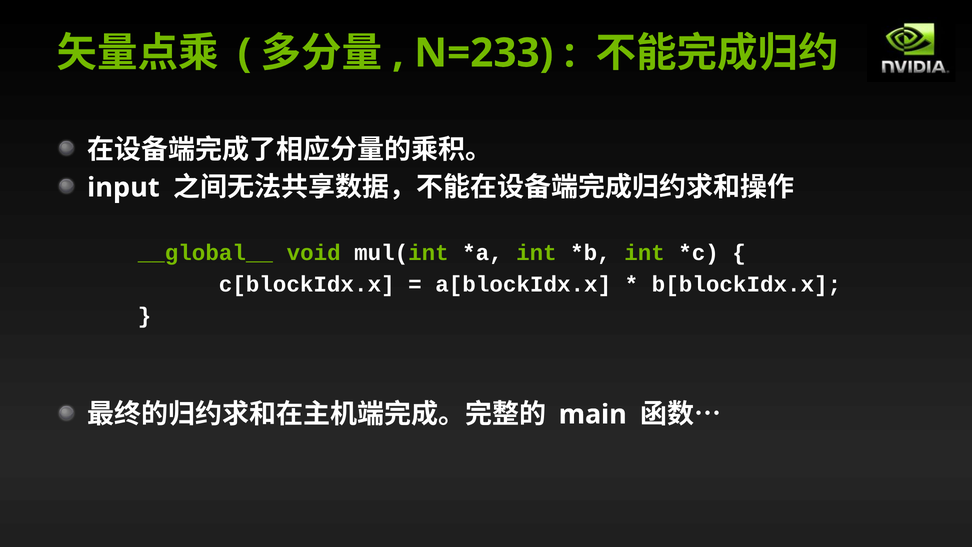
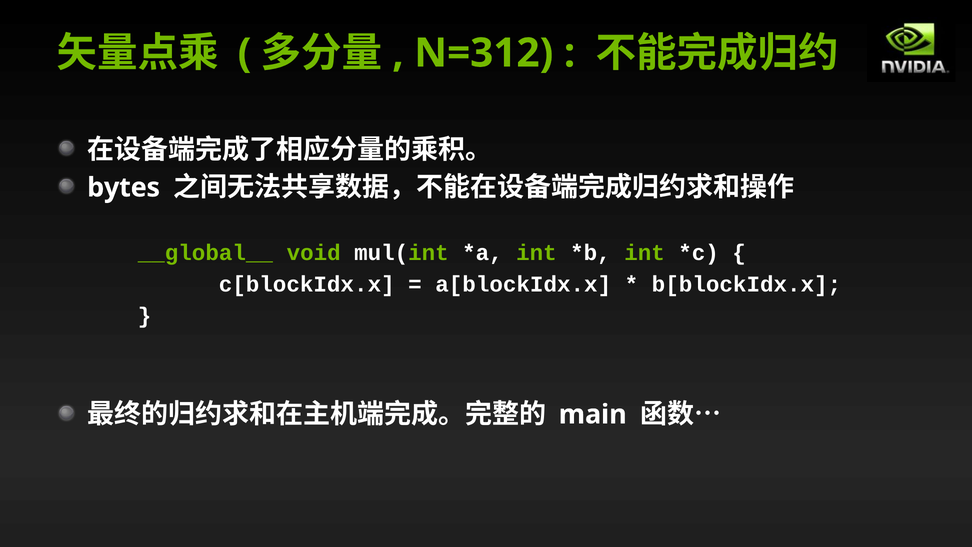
N=233: N=233 -> N=312
input: input -> bytes
